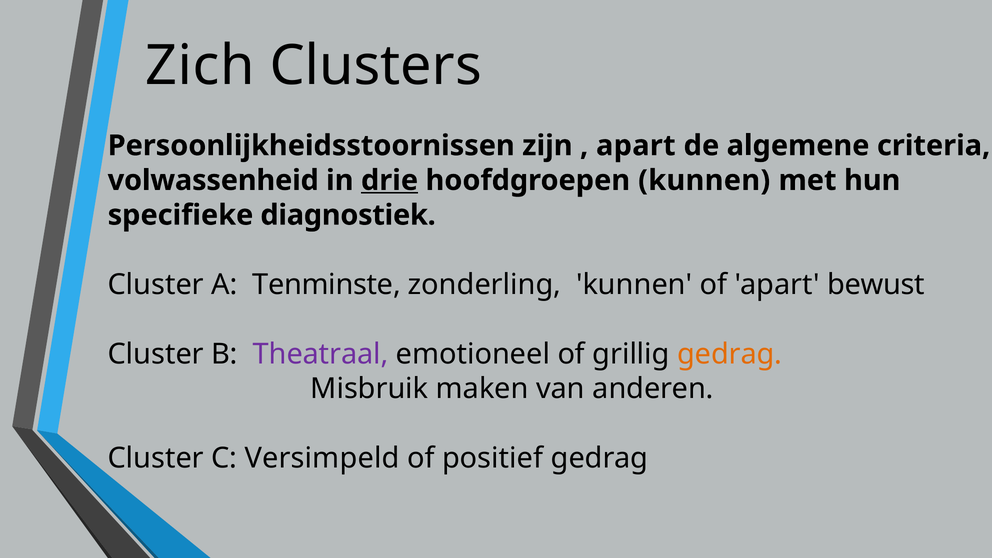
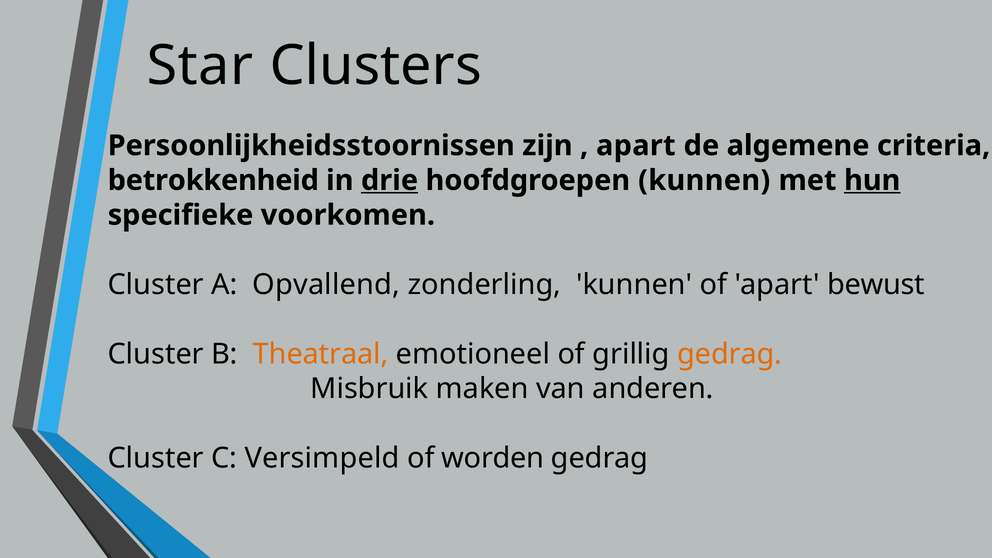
Zich: Zich -> Star
volwassenheid: volwassenheid -> betrokkenheid
hun underline: none -> present
diagnostiek: diagnostiek -> voorkomen
Tenminste: Tenminste -> Opvallend
Theatraal colour: purple -> orange
positief: positief -> worden
